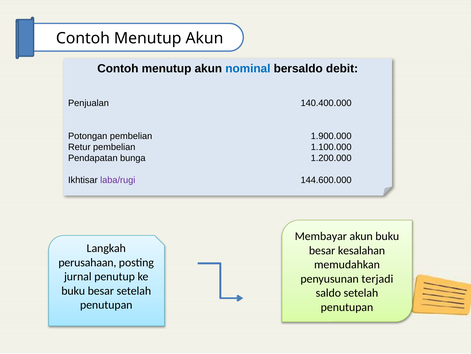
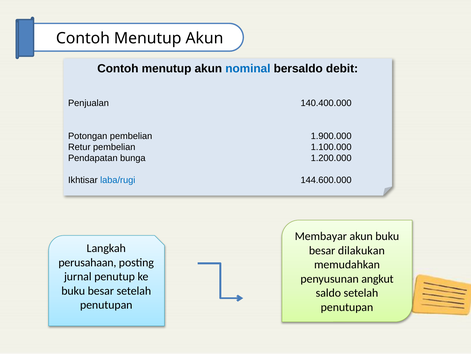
laba/rugi colour: purple -> blue
kesalahan: kesalahan -> dilakukan
terjadi: terjadi -> angkut
